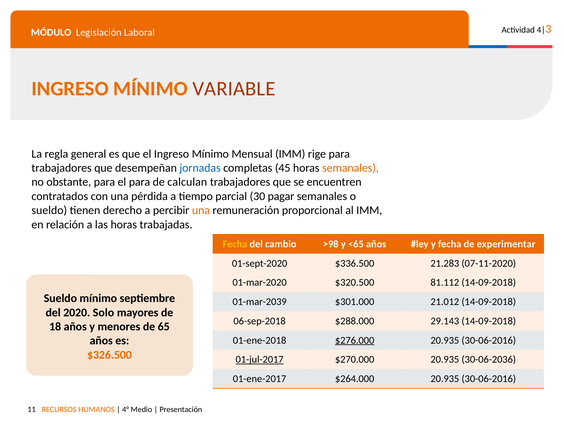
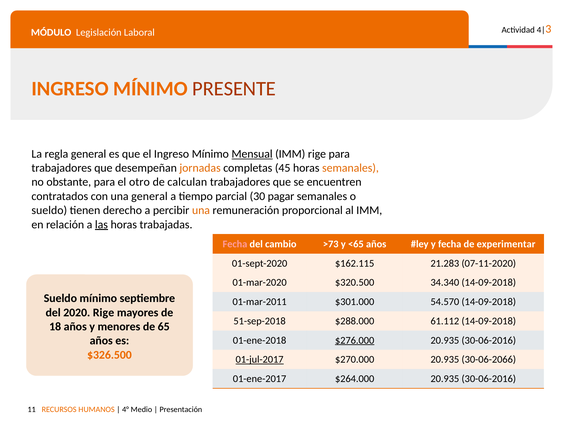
VARIABLE: VARIABLE -> PRESENTE
Mensual underline: none -> present
jornadas colour: blue -> orange
el para: para -> otro
una pérdida: pérdida -> general
las underline: none -> present
Fecha at (235, 244) colour: yellow -> pink
>98: >98 -> >73
$336.500: $336.500 -> $162.115
81.112: 81.112 -> 34.340
01-mar-2039: 01-mar-2039 -> 01-mar-2011
21.012: 21.012 -> 54.570
2020 Solo: Solo -> Rige
06-sep-2018: 06-sep-2018 -> 51-sep-2018
29.143: 29.143 -> 61.112
30-06-2036: 30-06-2036 -> 30-06-2066
